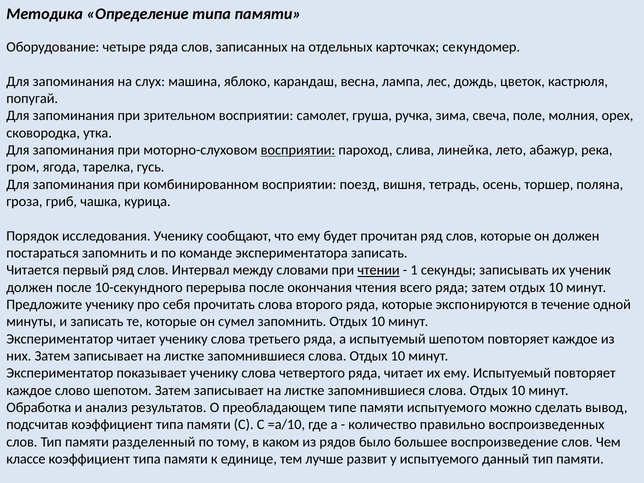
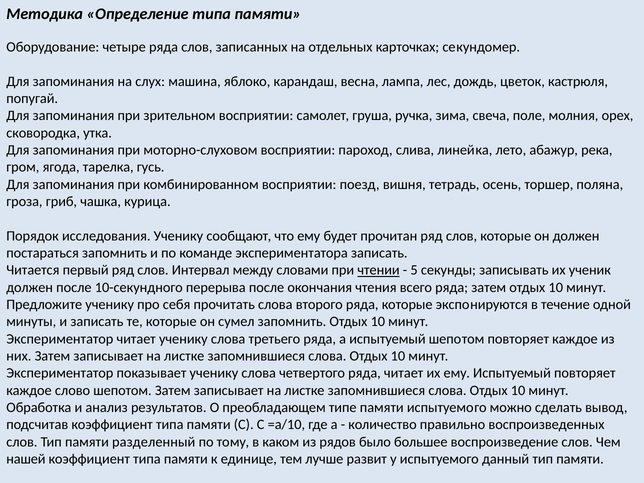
восприятии at (298, 150) underline: present -> none
1: 1 -> 5
классе: классе -> нашей
